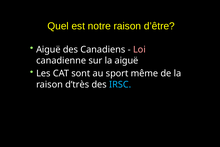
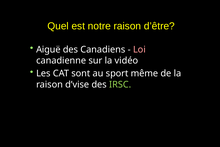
la aiguë: aiguë -> vidéo
d’très: d’très -> d’vise
IRSC colour: light blue -> light green
